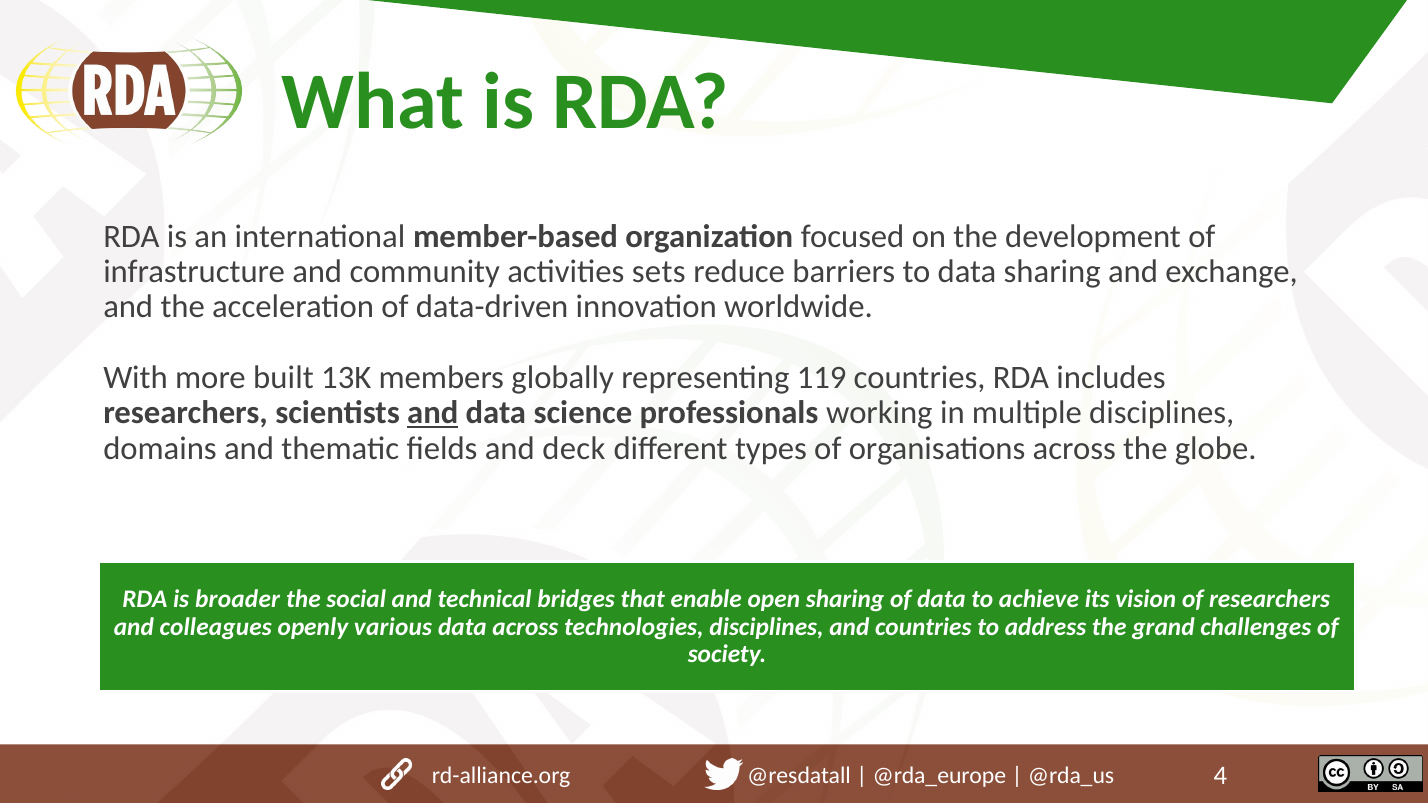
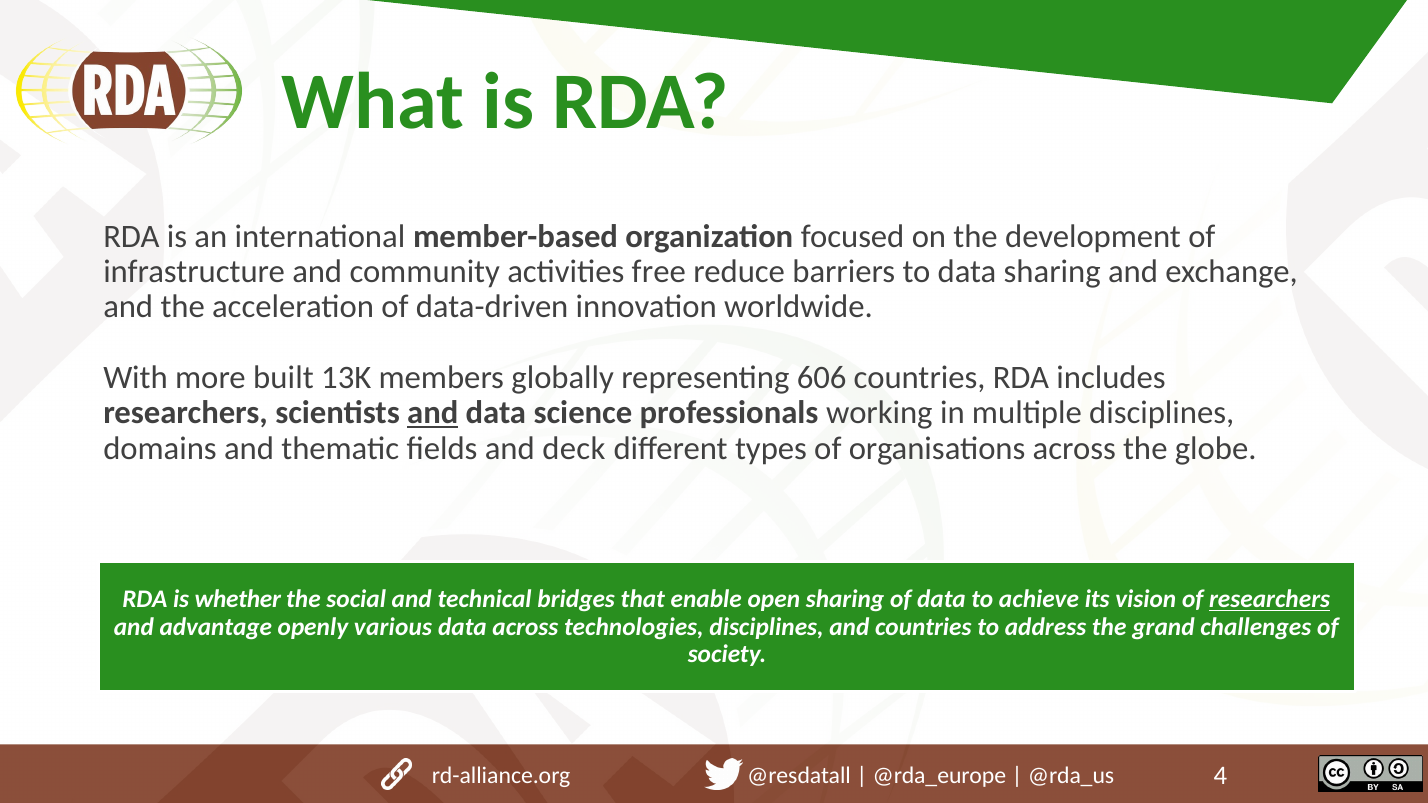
sets: sets -> free
119: 119 -> 606
broader: broader -> whether
researchers at (1270, 600) underline: none -> present
colleagues: colleagues -> advantage
